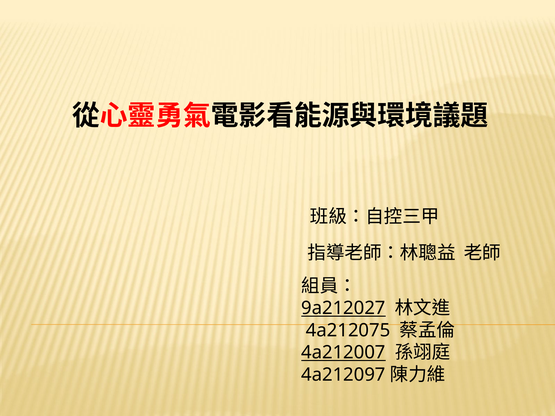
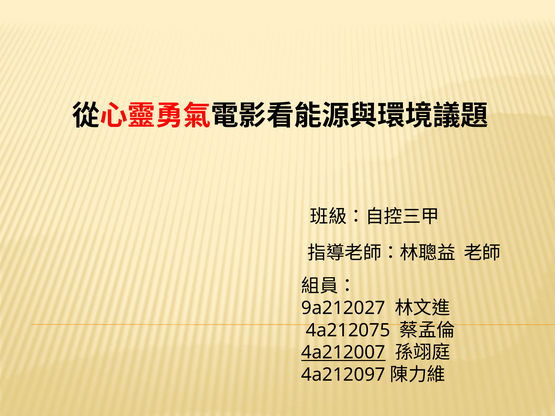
9a212027 underline: present -> none
